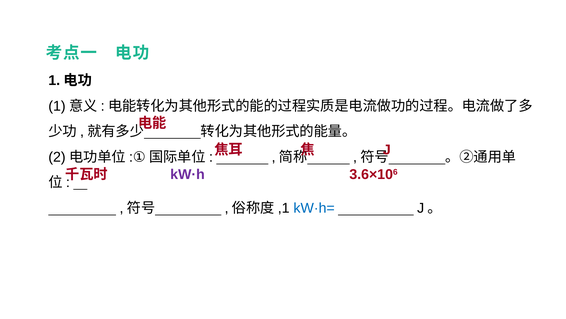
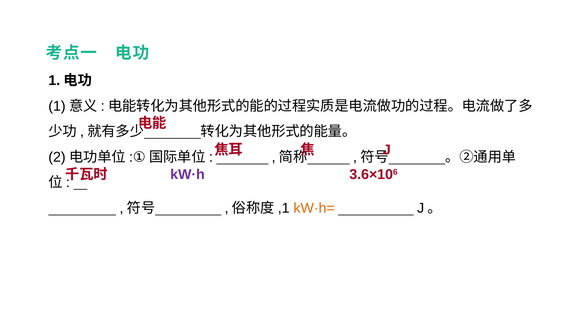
kW·h= colour: blue -> orange
